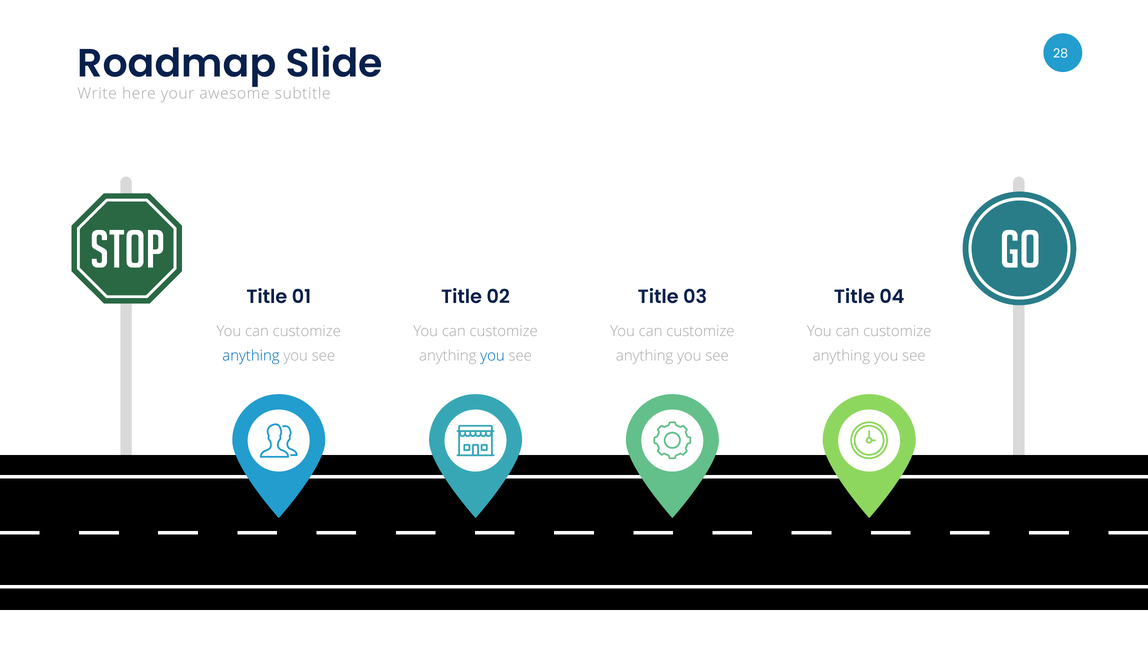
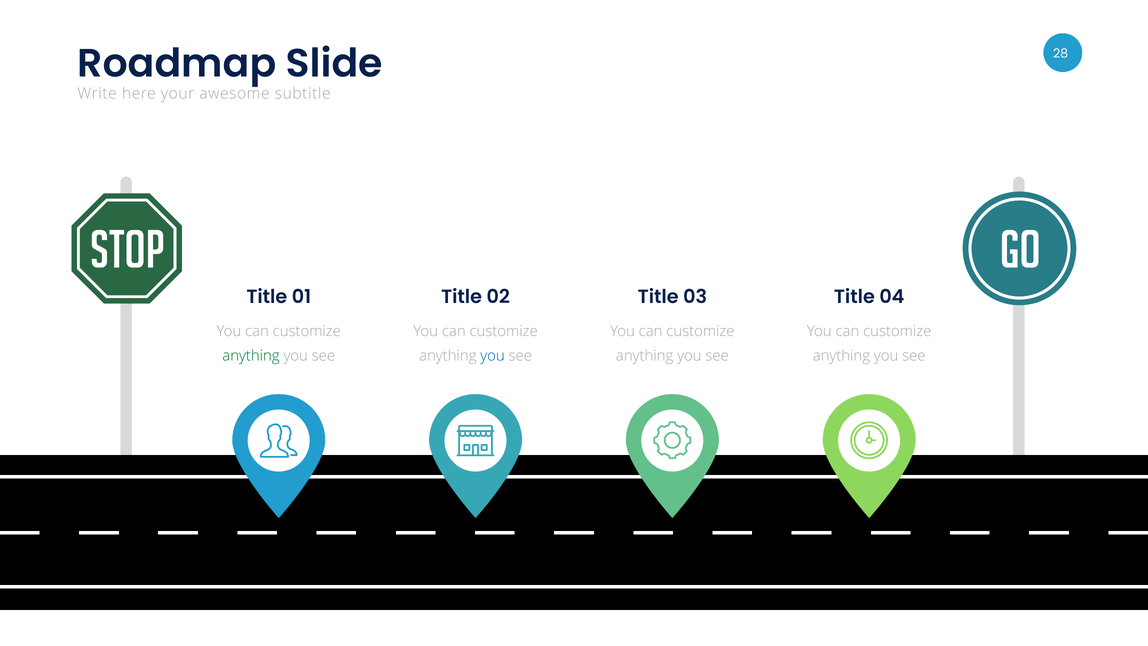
anything at (251, 356) colour: blue -> green
